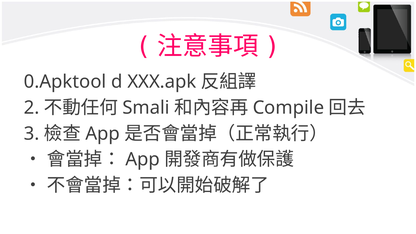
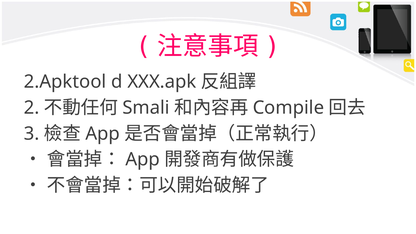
0.Apktool: 0.Apktool -> 2.Apktool
